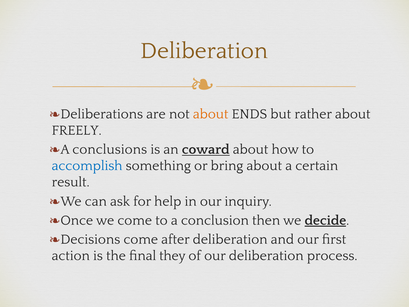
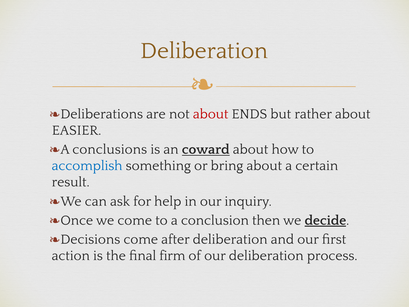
about at (211, 114) colour: orange -> red
FREELY: FREELY -> EASIER
they: they -> firm
